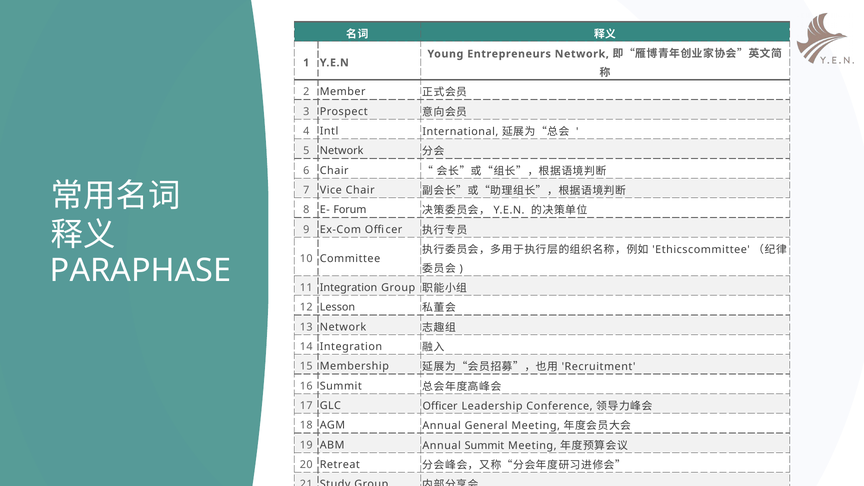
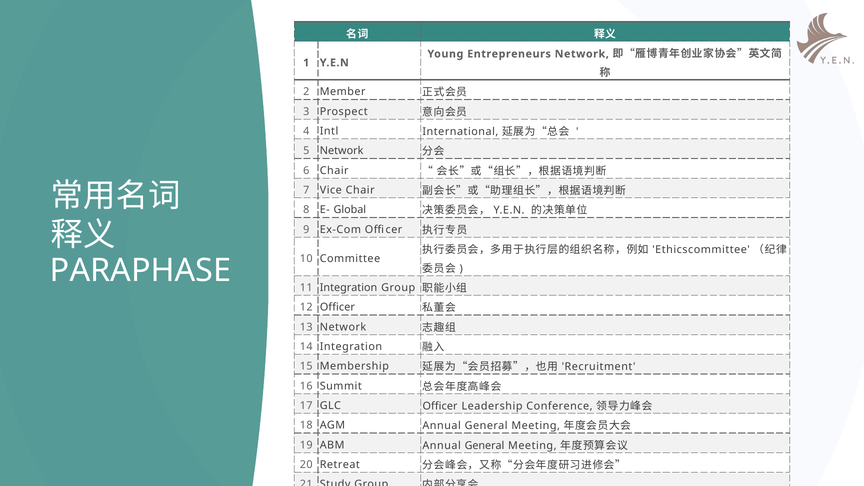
Forum: Forum -> Global
12 Lesson: Lesson -> Officer
АВМ Annual Summit: Summit -> General
